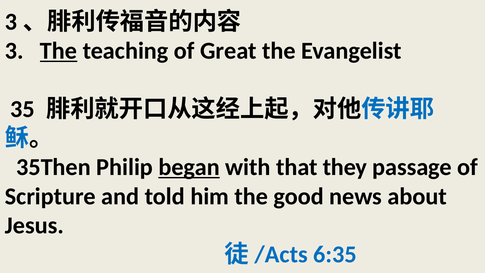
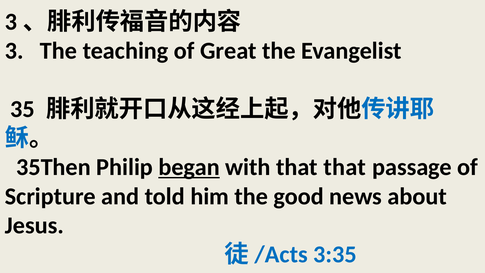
The at (59, 51) underline: present -> none
that they: they -> that
6:35: 6:35 -> 3:35
